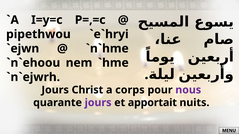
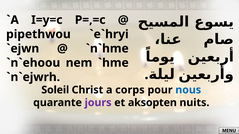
Jours at (55, 90): Jours -> Soleil
nous colour: purple -> blue
apportait: apportait -> aksopten
